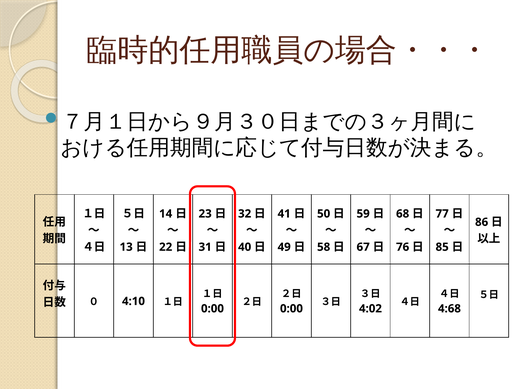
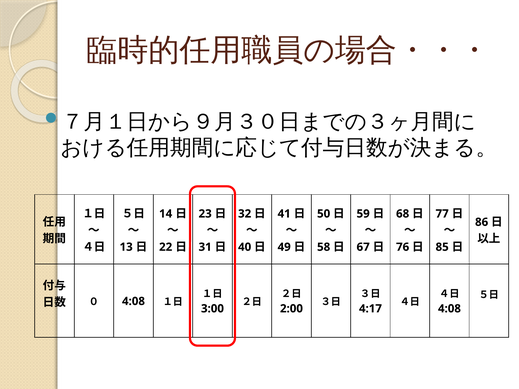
０ 4:10: 4:10 -> 4:08
0:00 at (212, 309): 0:00 -> 3:00
0:00 at (291, 309): 0:00 -> 2:00
4:02: 4:02 -> 4:17
4:68 at (449, 309): 4:68 -> 4:08
